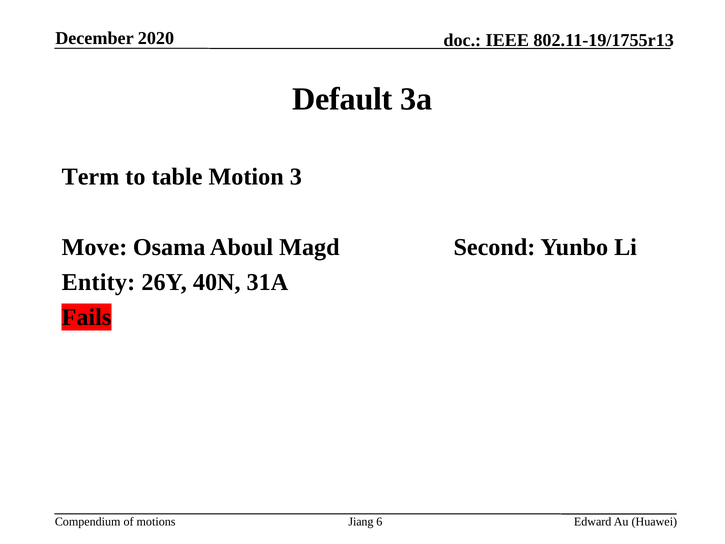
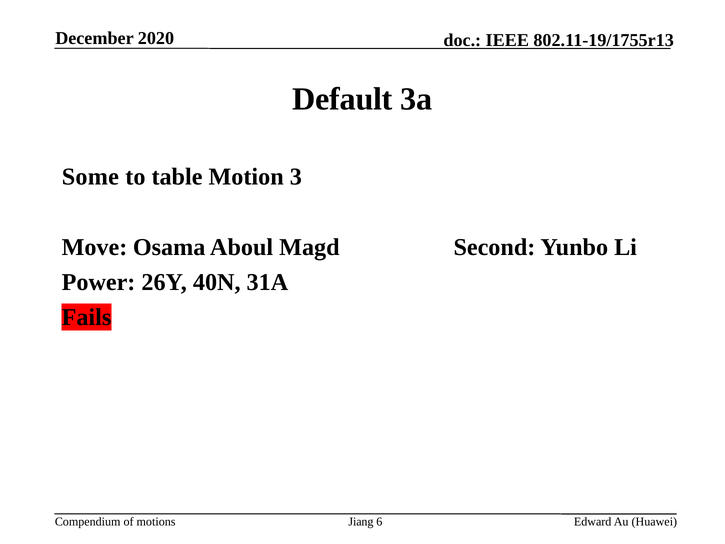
Term: Term -> Some
Entity: Entity -> Power
